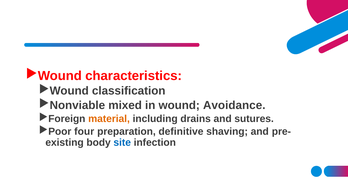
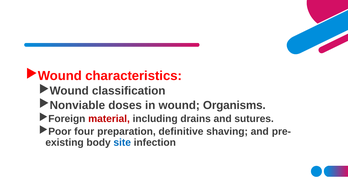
mixed: mixed -> doses
Avoidance: Avoidance -> Organisms
material colour: orange -> red
